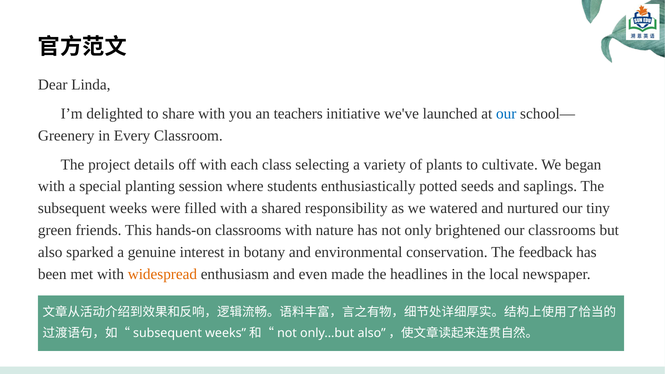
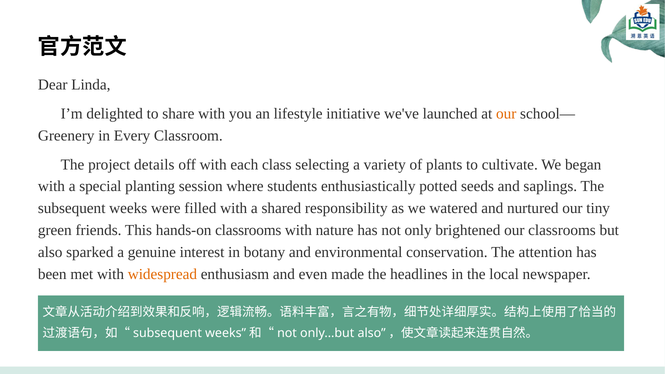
teachers: teachers -> lifestyle
our at (506, 114) colour: blue -> orange
feedback: feedback -> attention
